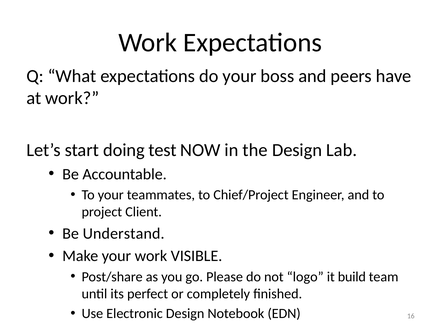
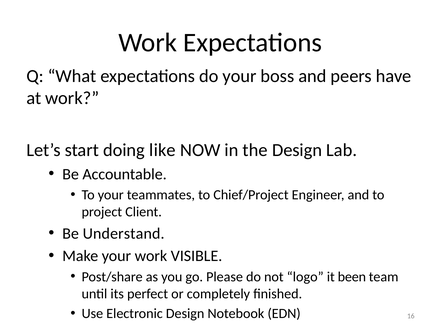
test: test -> like
build: build -> been
